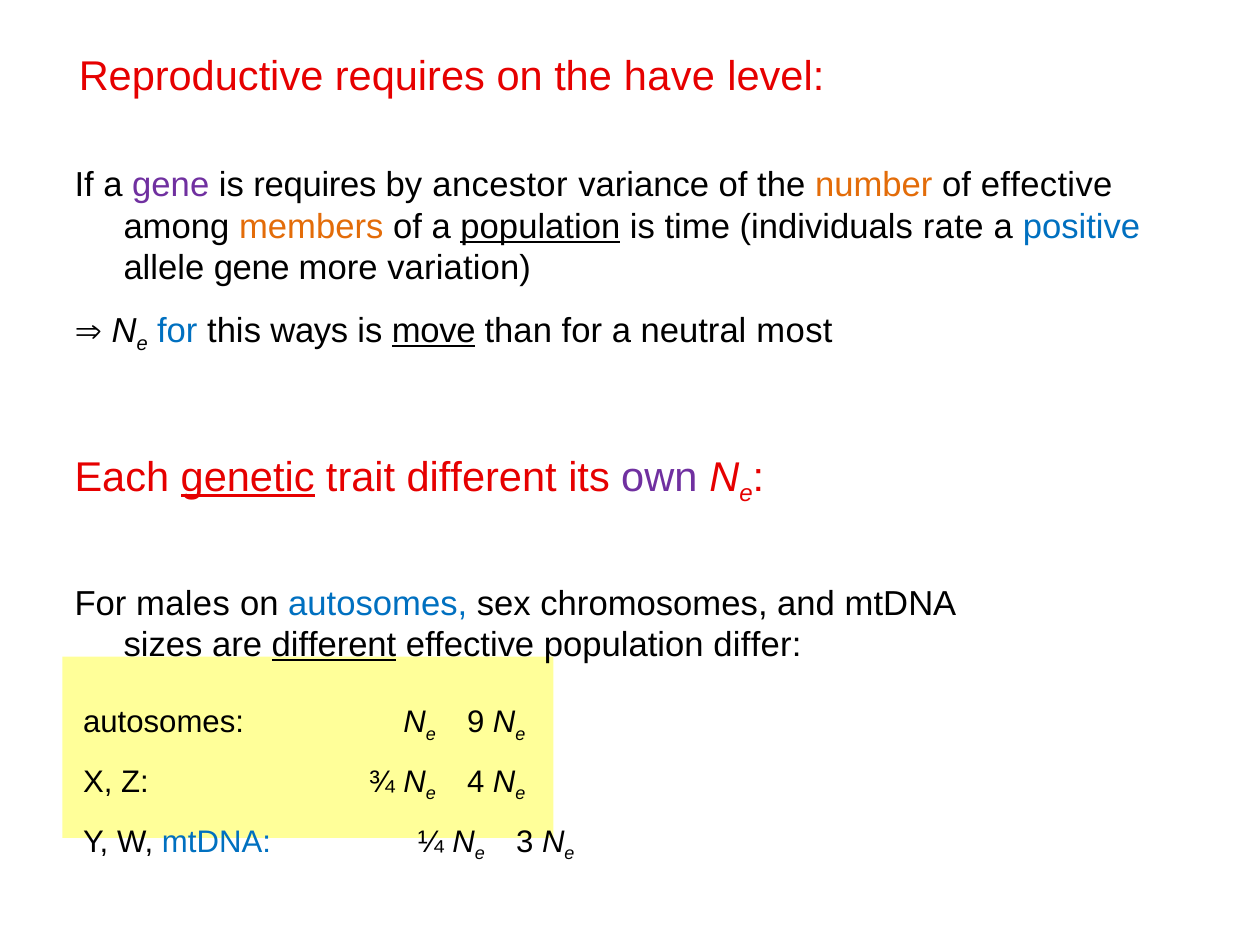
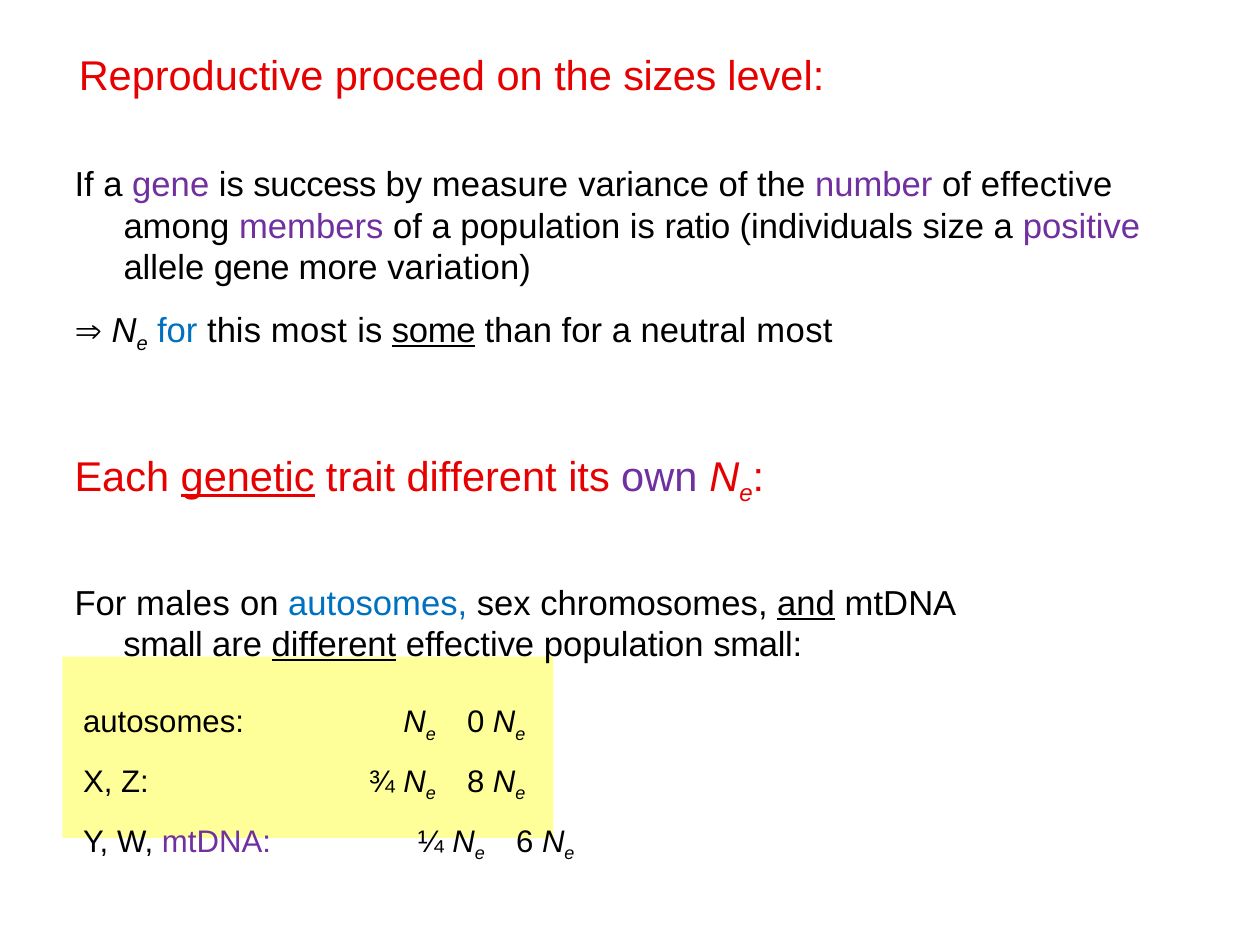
Reproductive requires: requires -> proceed
have: have -> sizes
is requires: requires -> success
ancestor: ancestor -> measure
number colour: orange -> purple
members colour: orange -> purple
population at (540, 227) underline: present -> none
time: time -> ratio
rate: rate -> size
positive colour: blue -> purple
this ways: ways -> most
move: move -> some
and underline: none -> present
sizes at (163, 645): sizes -> small
population differ: differ -> small
9: 9 -> 0
4: 4 -> 8
mtDNA at (216, 841) colour: blue -> purple
3: 3 -> 6
